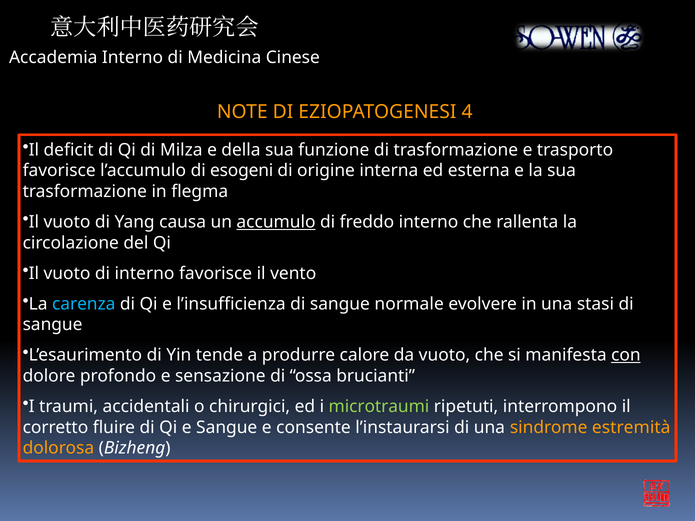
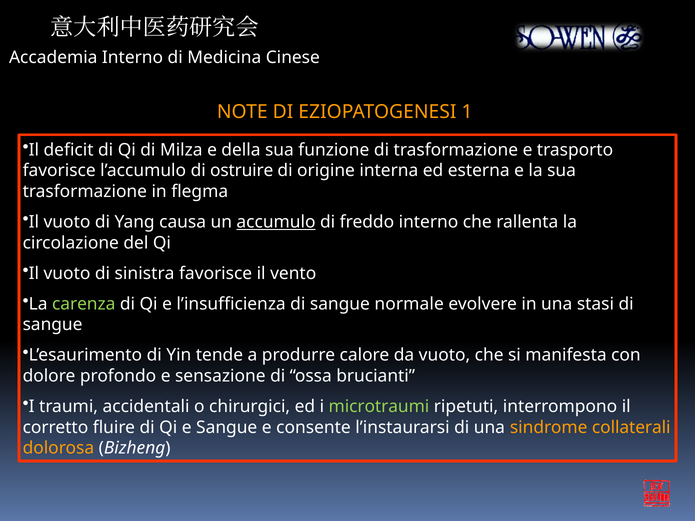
4: 4 -> 1
esogeni: esogeni -> ostruire
di interno: interno -> sinistra
carenza colour: light blue -> light green
con underline: present -> none
estremità: estremità -> collaterali
